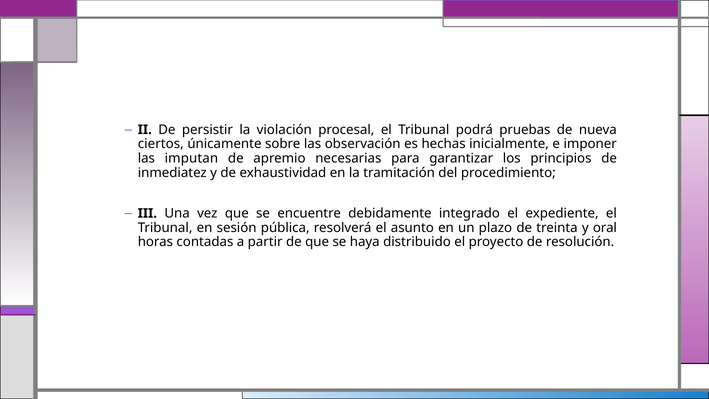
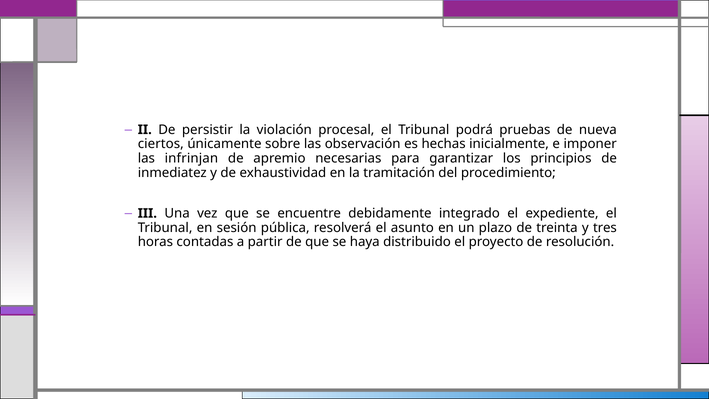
imputan: imputan -> infrinjan
oral: oral -> tres
